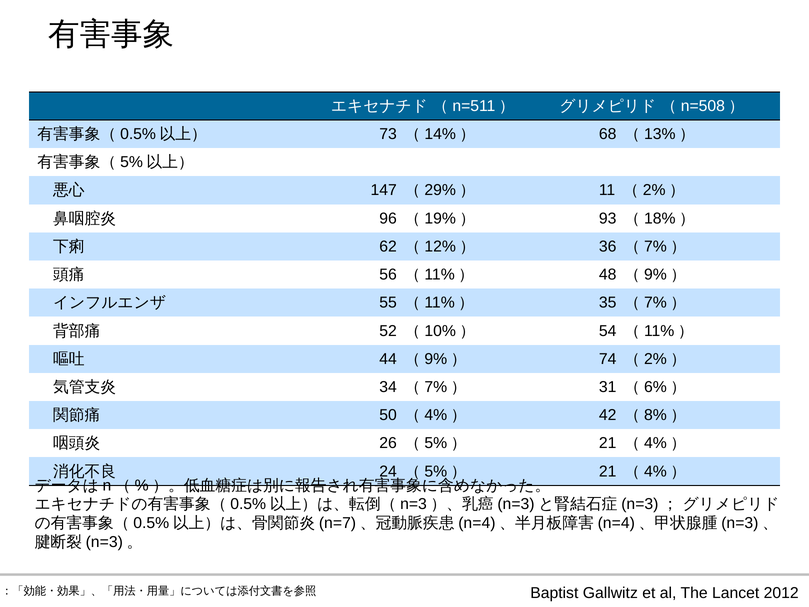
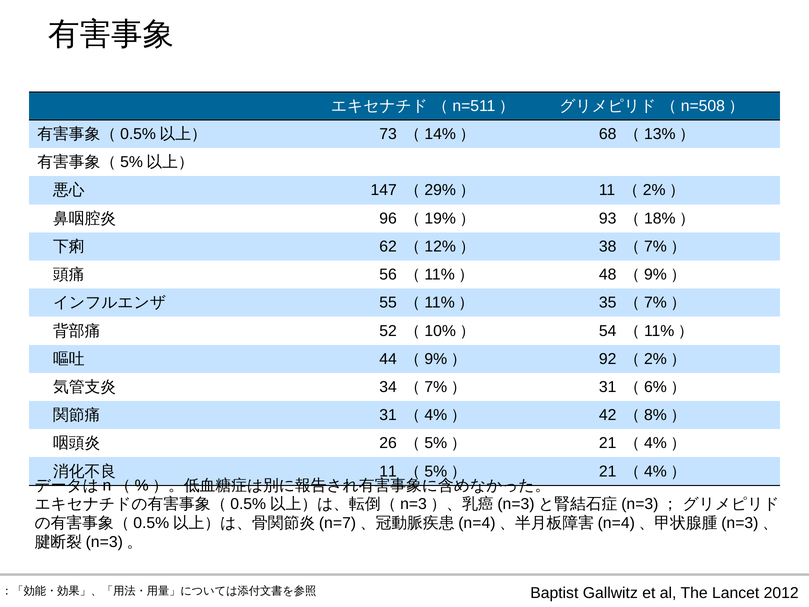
36: 36 -> 38
74: 74 -> 92
50 at (388, 415): 50 -> 31
24 at (388, 471): 24 -> 11
